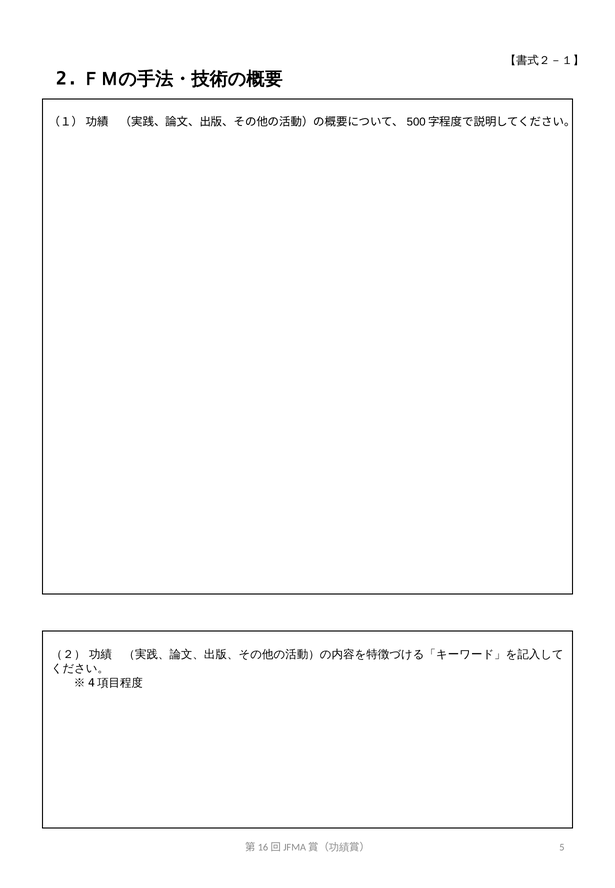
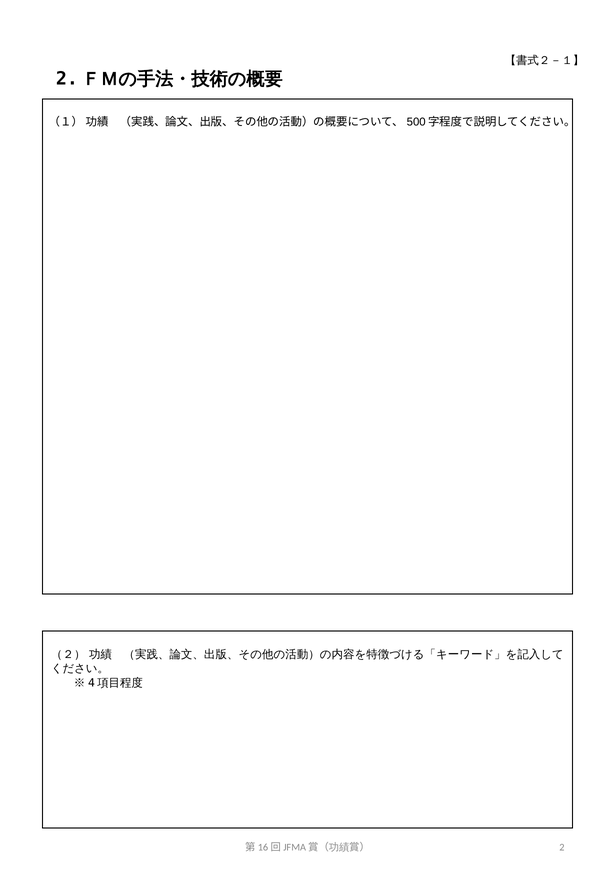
5: 5 -> 2
